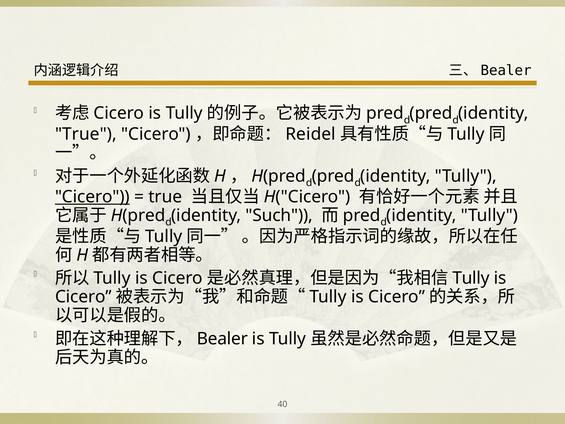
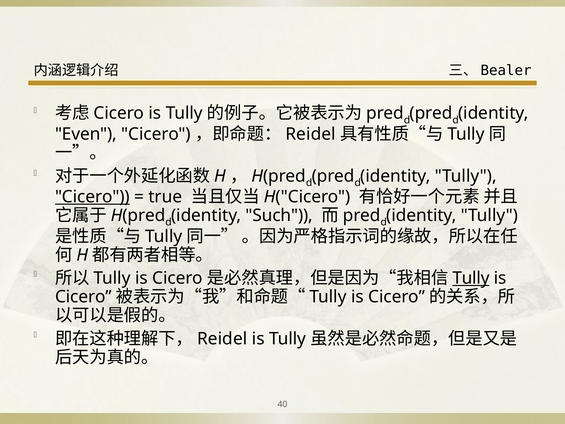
True at (86, 134): True -> Even
Tully at (471, 278) underline: none -> present
Bealer at (222, 338): Bealer -> Reidel
